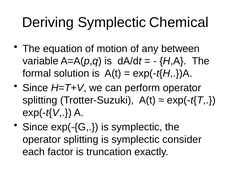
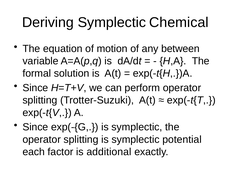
consider: consider -> potential
truncation: truncation -> additional
